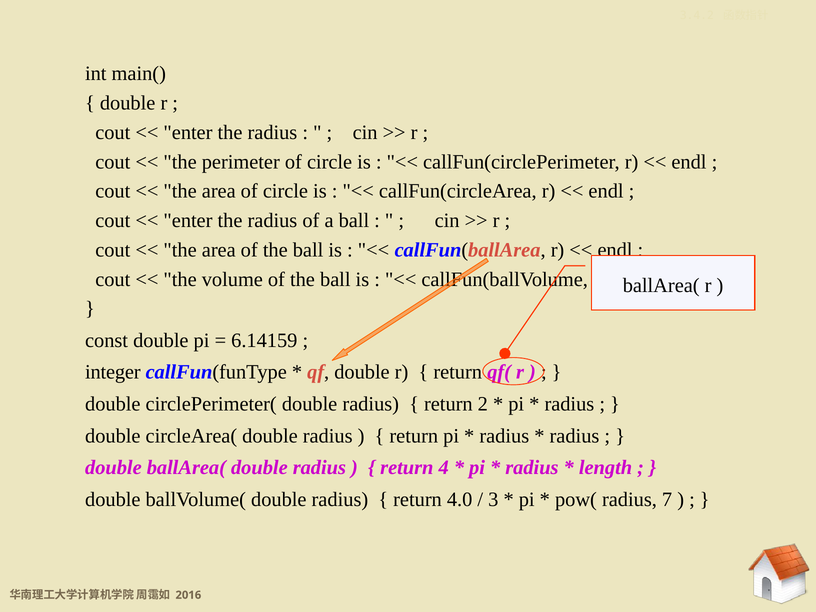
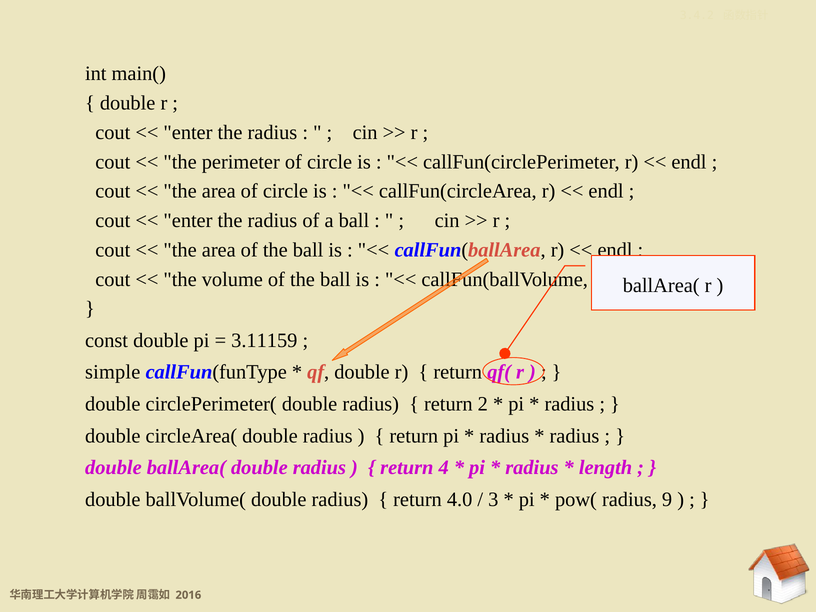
6.14159: 6.14159 -> 3.11159
integer: integer -> simple
7: 7 -> 9
